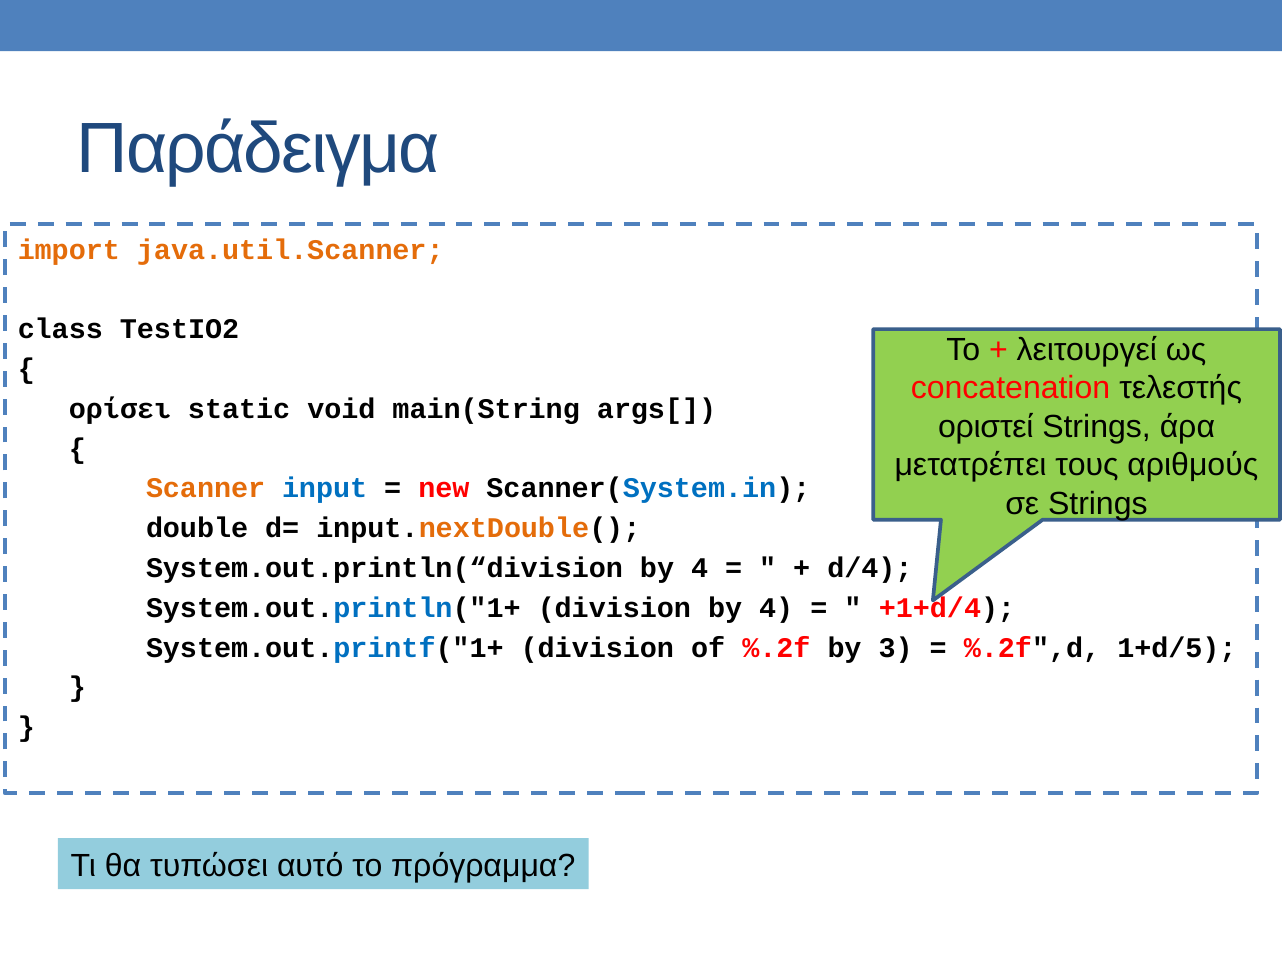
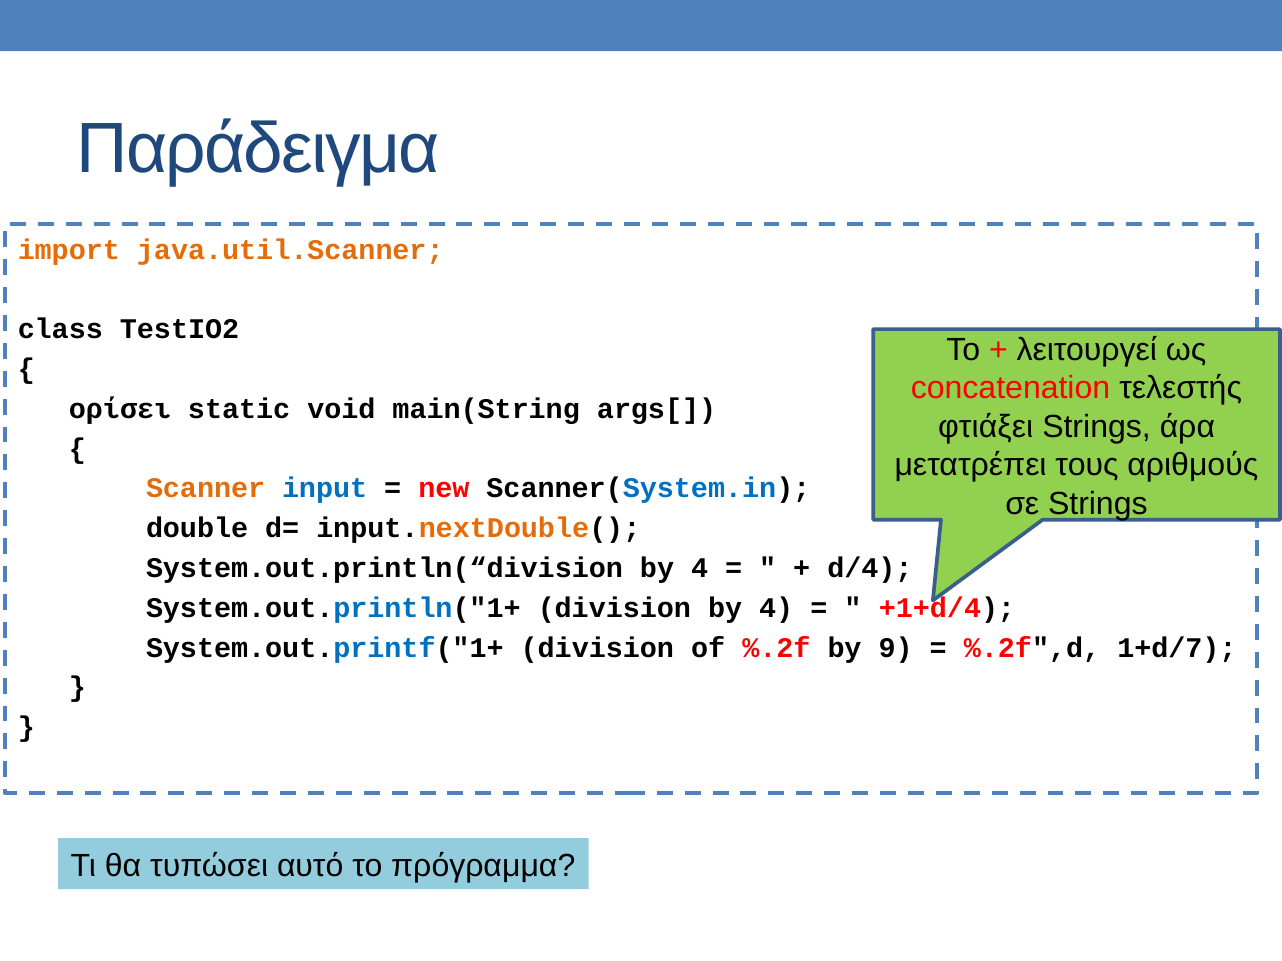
οριστεί: οριστεί -> φτιάξει
3: 3 -> 9
1+d/5: 1+d/5 -> 1+d/7
